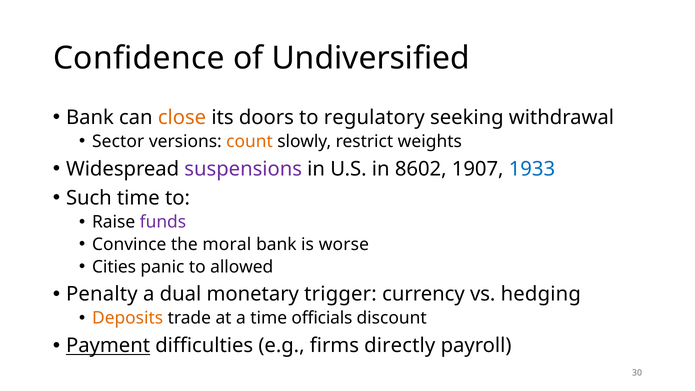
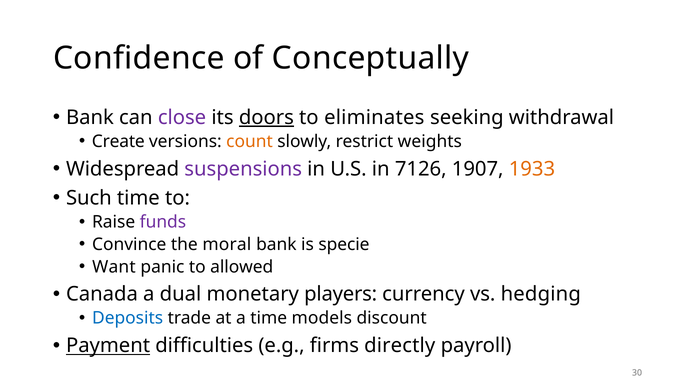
Undiversified: Undiversified -> Conceptually
close colour: orange -> purple
doors underline: none -> present
regulatory: regulatory -> eliminates
Sector: Sector -> Create
8602: 8602 -> 7126
1933 colour: blue -> orange
worse: worse -> specie
Cities: Cities -> Want
Penalty: Penalty -> Canada
trigger: trigger -> players
Deposits colour: orange -> blue
officials: officials -> models
